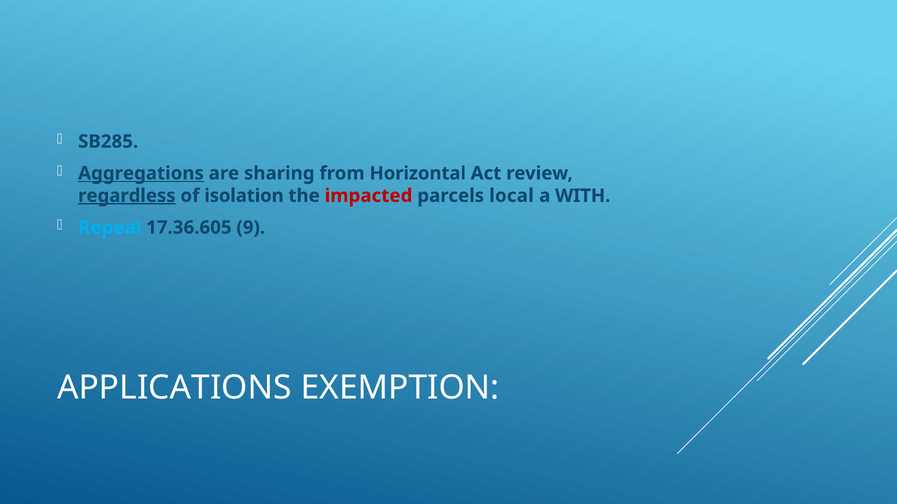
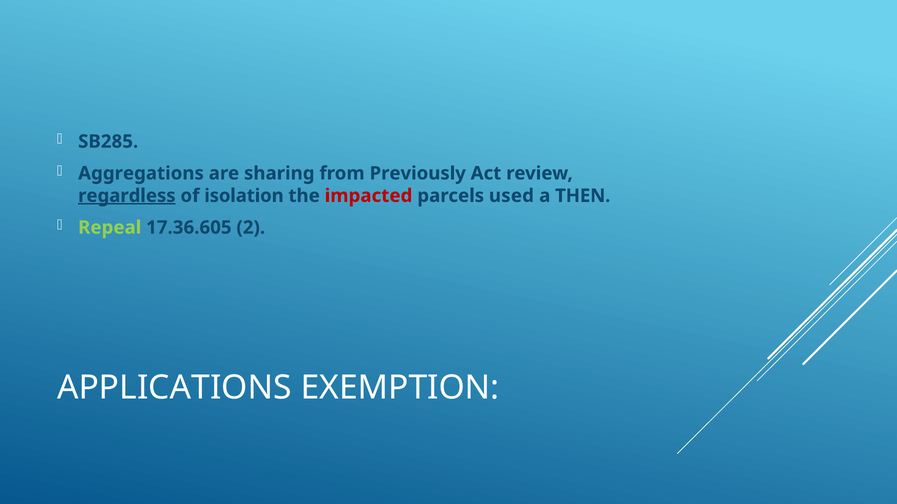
Aggregations underline: present -> none
Horizontal: Horizontal -> Previously
local: local -> used
WITH: WITH -> THEN
Repeal colour: light blue -> light green
9: 9 -> 2
